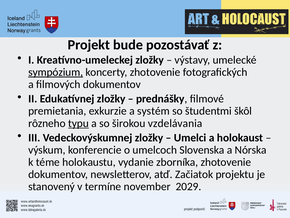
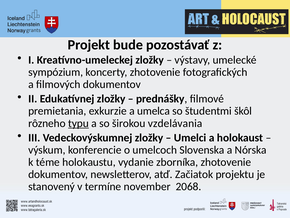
sympózium underline: present -> none
systém: systém -> umelca
2029: 2029 -> 2068
